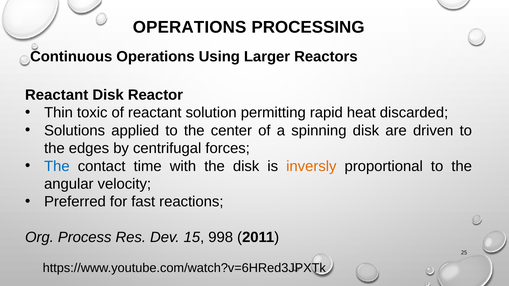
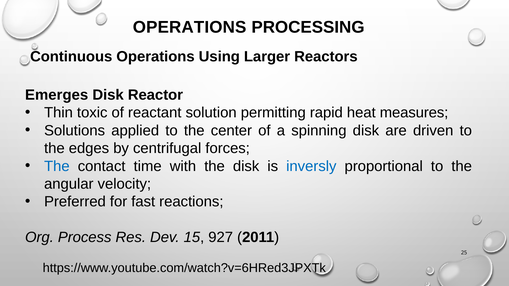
Reactant at (57, 95): Reactant -> Emerges
discarded: discarded -> measures
inversly colour: orange -> blue
998: 998 -> 927
